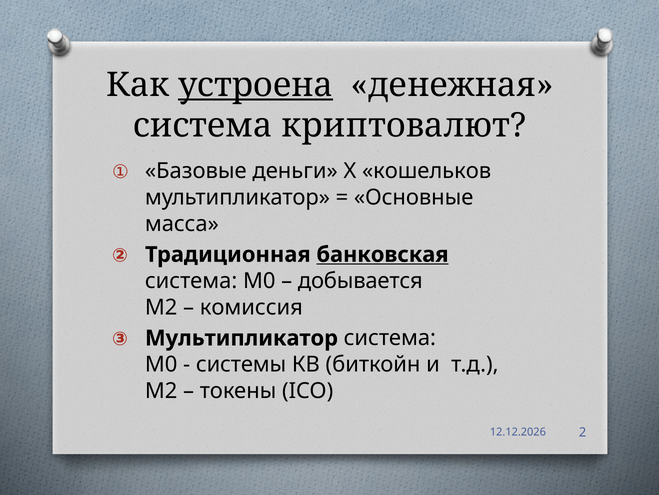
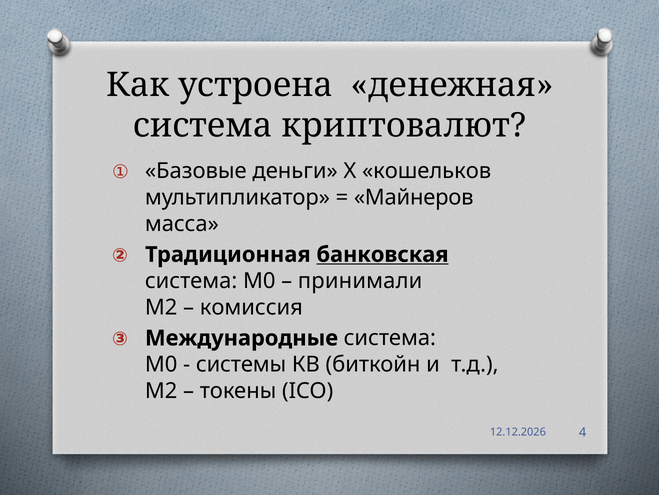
устроена underline: present -> none
Основные: Основные -> Майнеров
добывается: добывается -> принимали
Мультипликатор at (241, 338): Мультипликатор -> Международные
2: 2 -> 4
